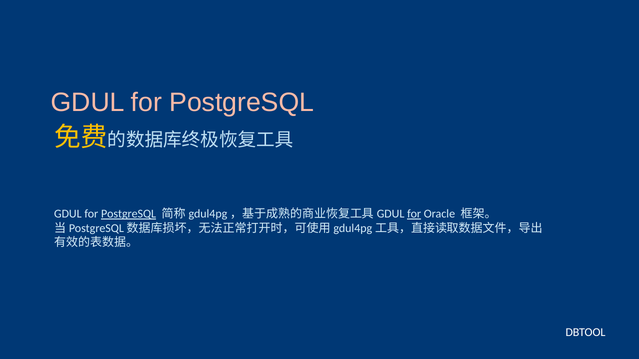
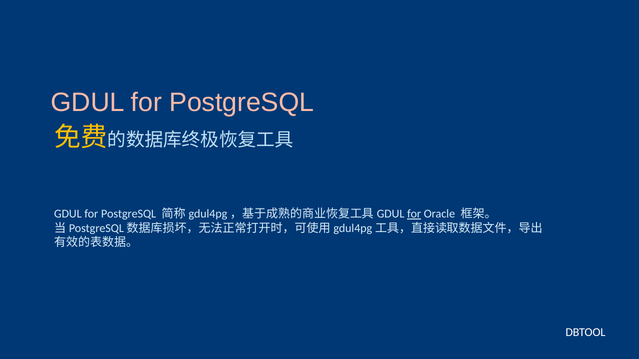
PostgreSQL at (129, 214) underline: present -> none
